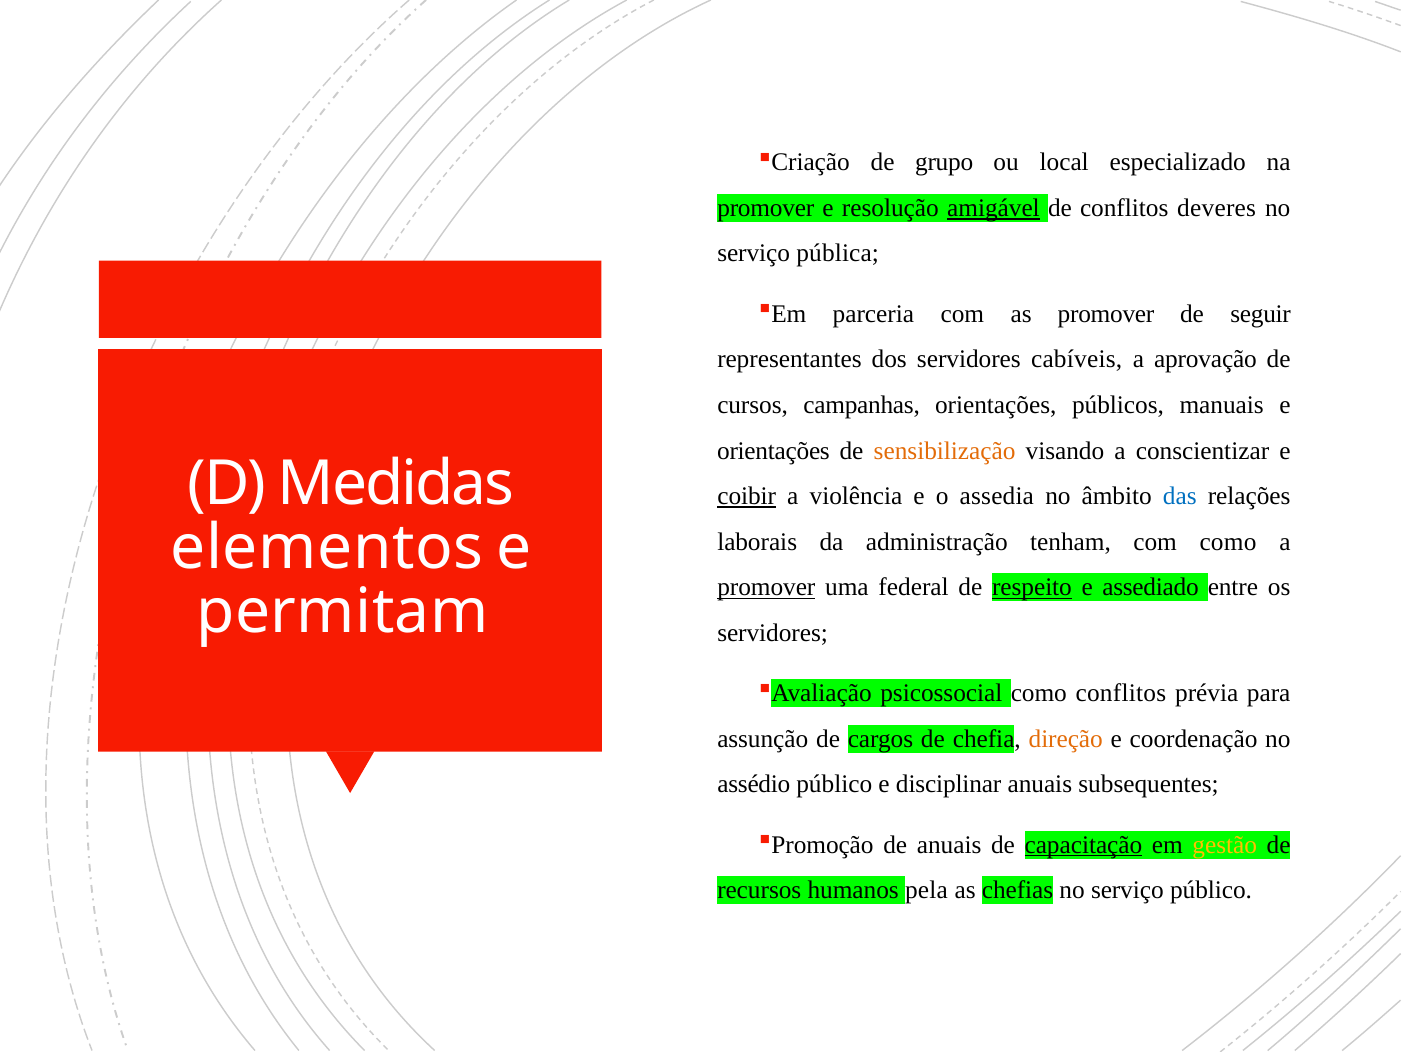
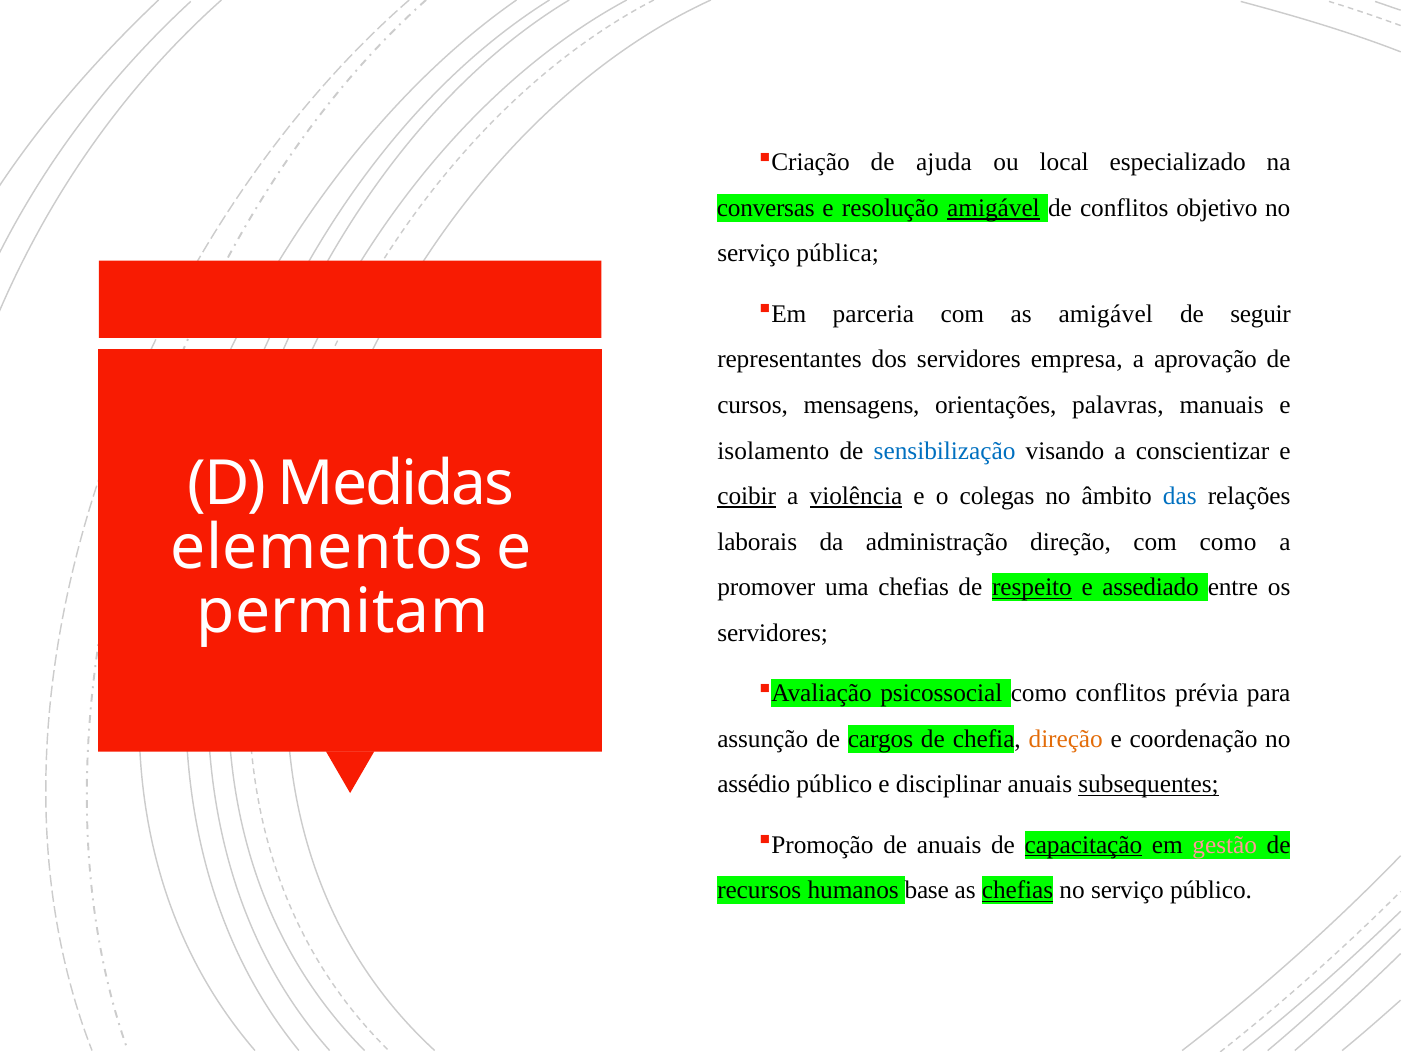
grupo: grupo -> ajuda
promover at (766, 208): promover -> conversas
deveres: deveres -> objetivo
as promover: promover -> amigável
cabíveis: cabíveis -> empresa
campanhas: campanhas -> mensagens
públicos: públicos -> palavras
orientações at (773, 450): orientações -> isolamento
sensibilização colour: orange -> blue
violência underline: none -> present
assedia: assedia -> colegas
administração tenham: tenham -> direção
promover at (766, 587) underline: present -> none
uma federal: federal -> chefias
subsequentes underline: none -> present
gestão colour: yellow -> pink
pela: pela -> base
chefias at (1018, 890) underline: none -> present
